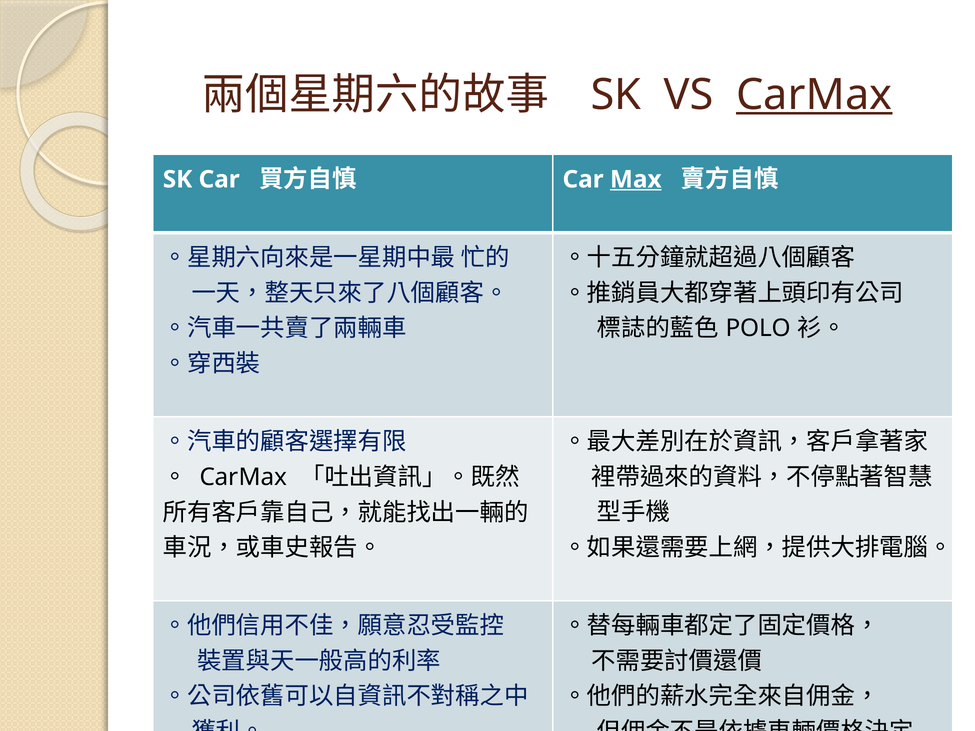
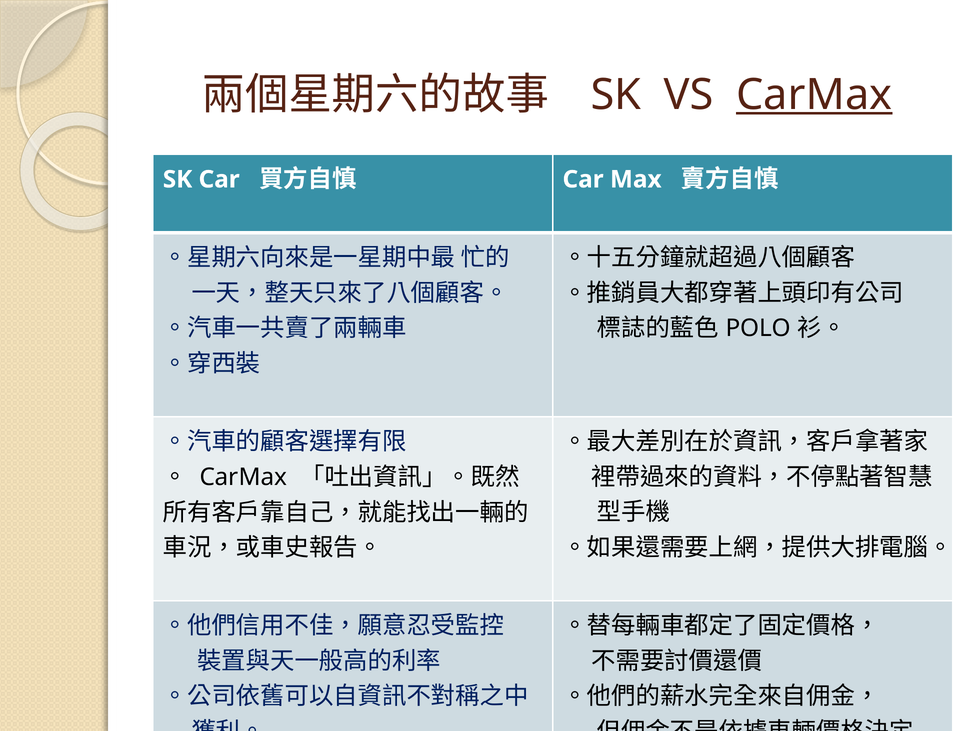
Max underline: present -> none
